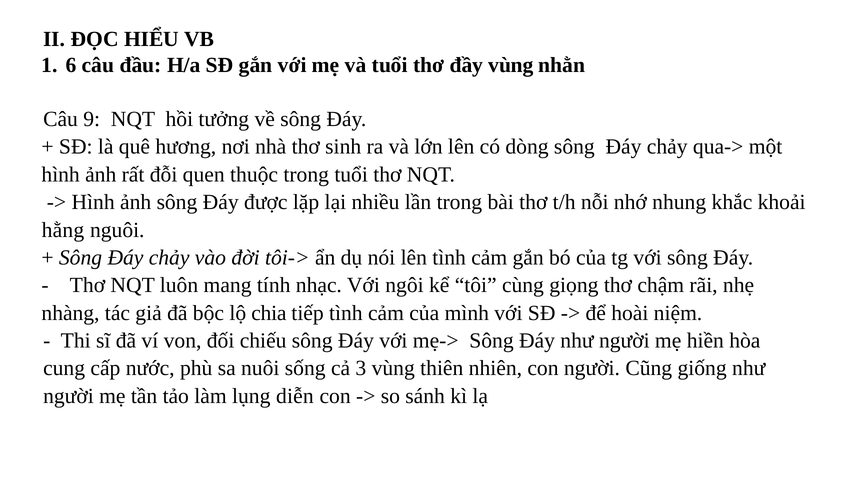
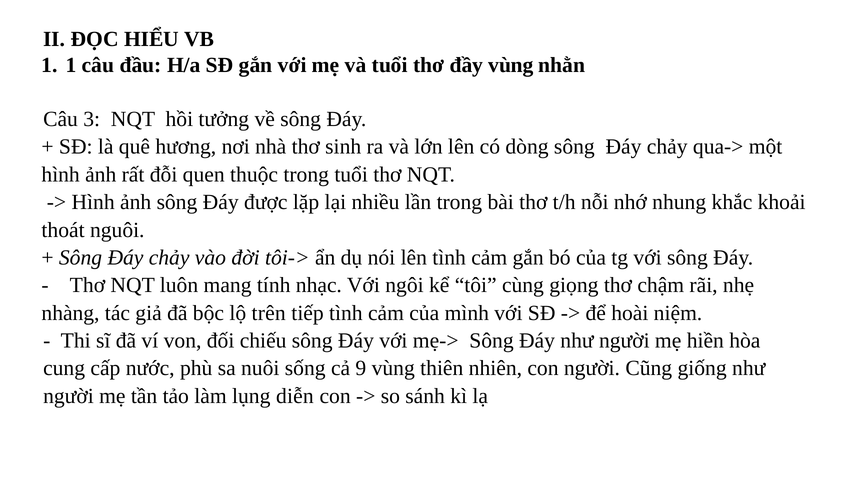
1 6: 6 -> 1
9: 9 -> 3
hằng: hằng -> thoát
chia: chia -> trên
3: 3 -> 9
